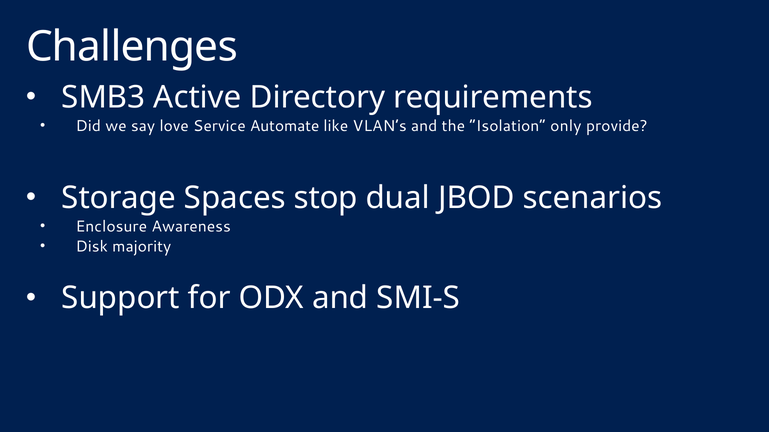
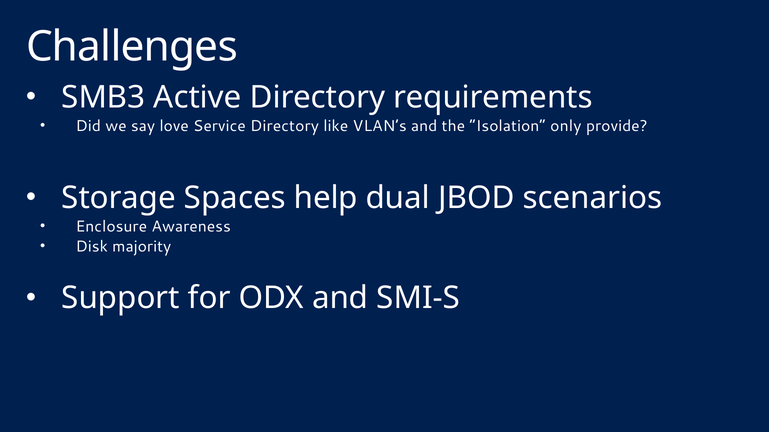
Service Automate: Automate -> Directory
stop: stop -> help
